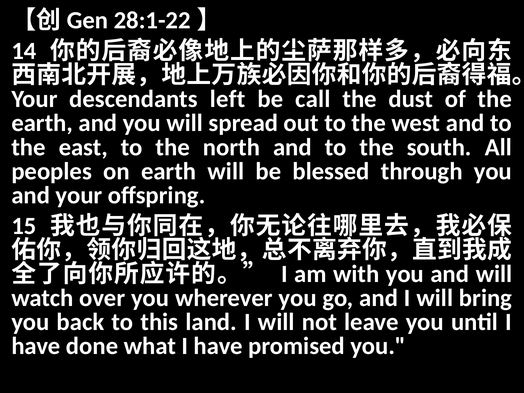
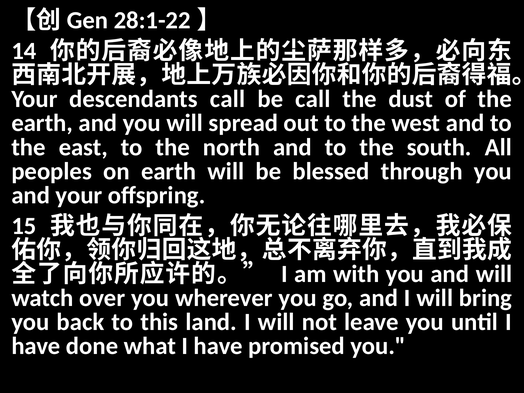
descendants left: left -> call
